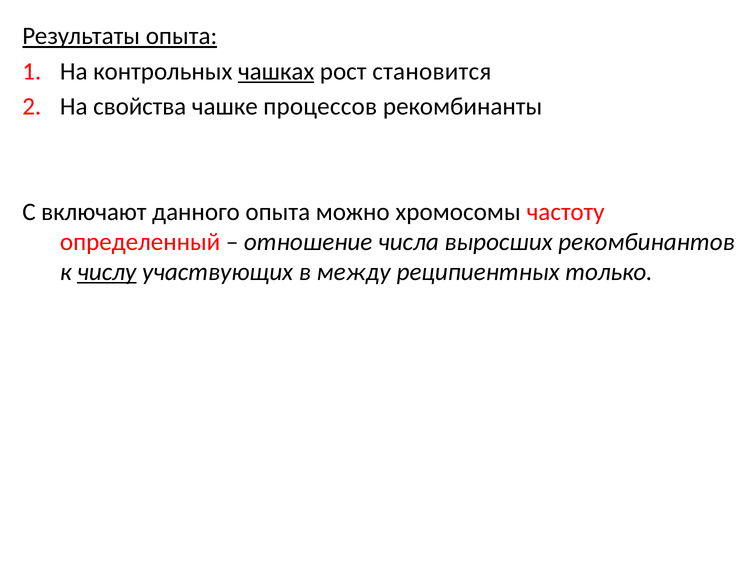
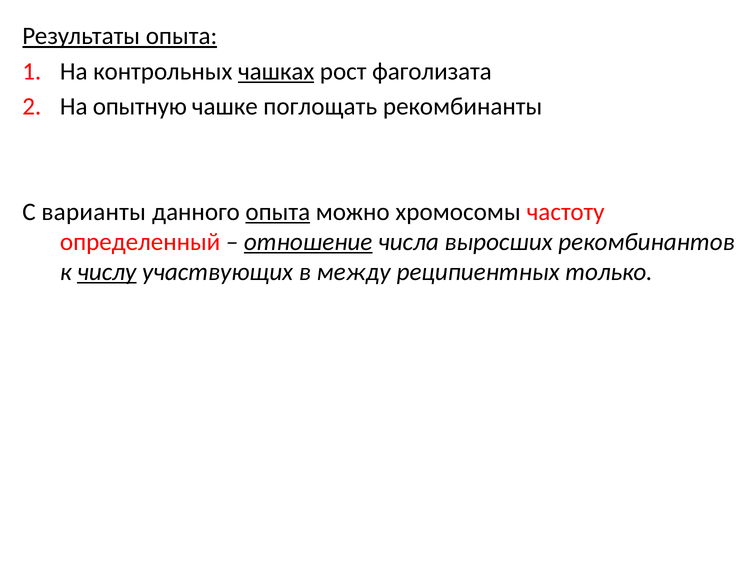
становится: становится -> фаголизата
свойства: свойства -> опытную
процессов: процессов -> поглощать
включают: включают -> варианты
опыта at (278, 212) underline: none -> present
отношение underline: none -> present
